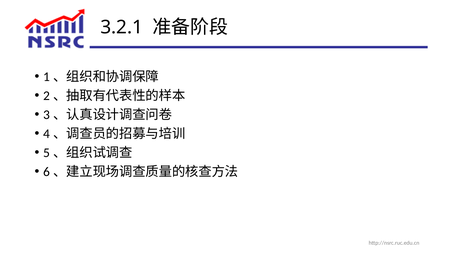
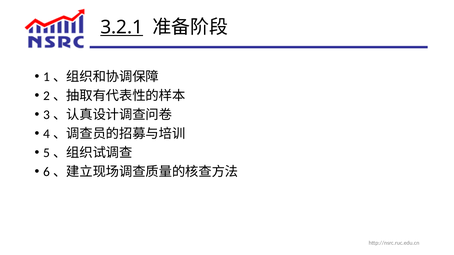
3.2.1 underline: none -> present
